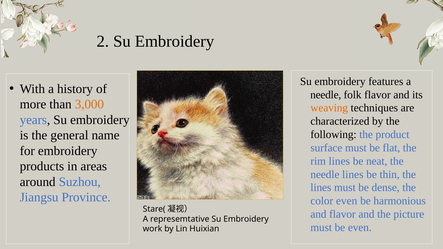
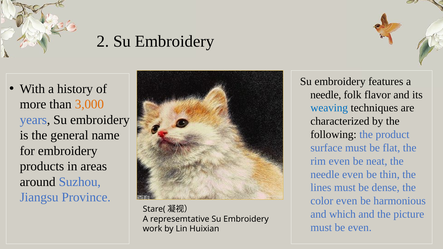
weaving colour: orange -> blue
rim lines: lines -> even
needle lines: lines -> even
and flavor: flavor -> which
